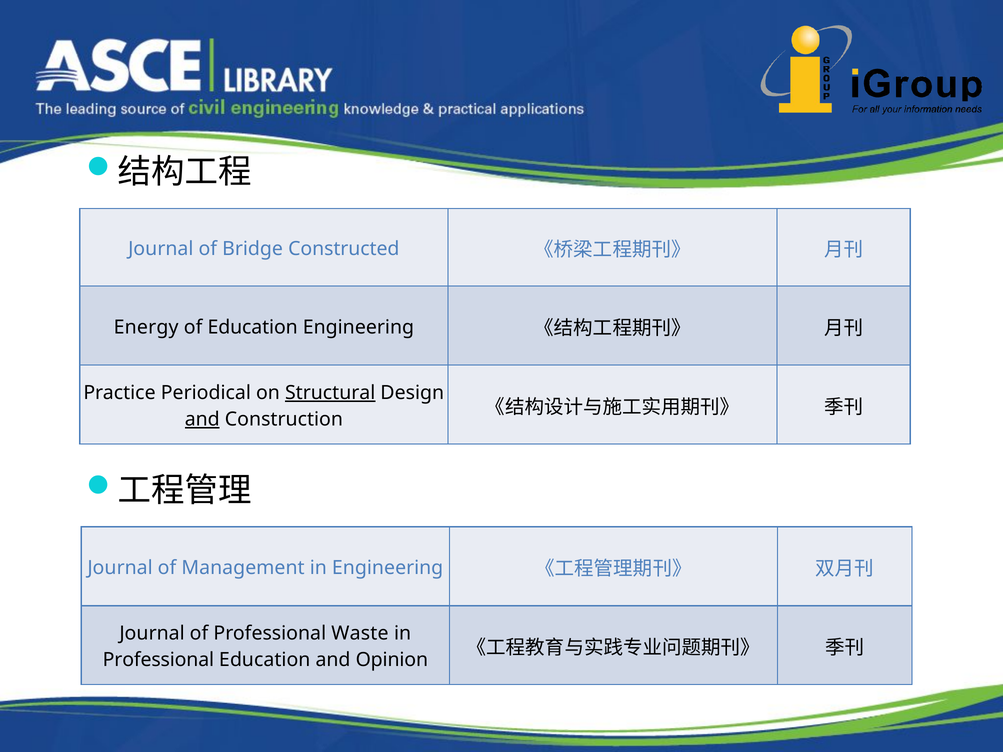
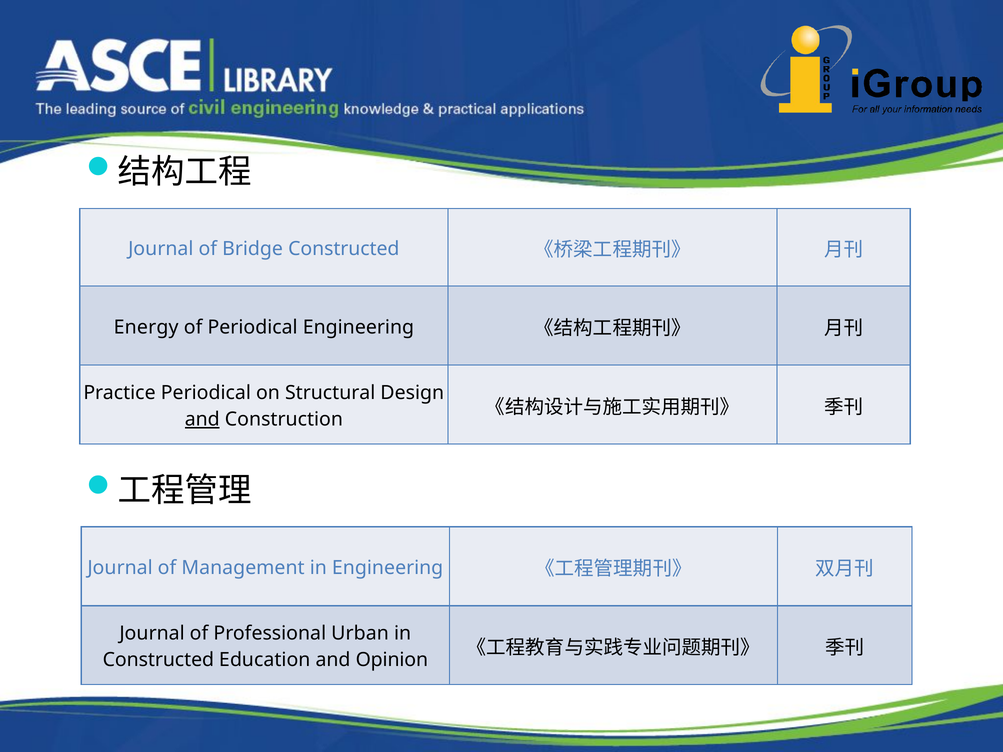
of Education: Education -> Periodical
Structural underline: present -> none
Waste: Waste -> Urban
Professional at (158, 660): Professional -> Constructed
